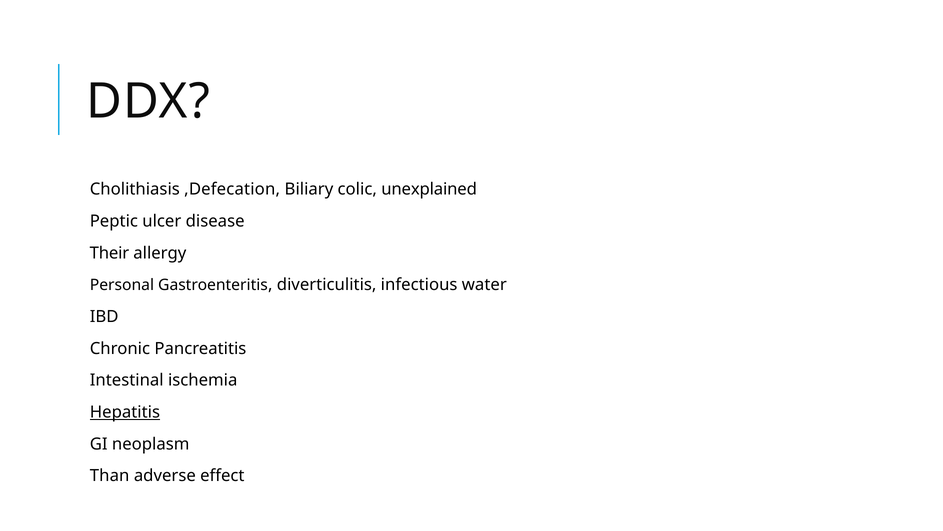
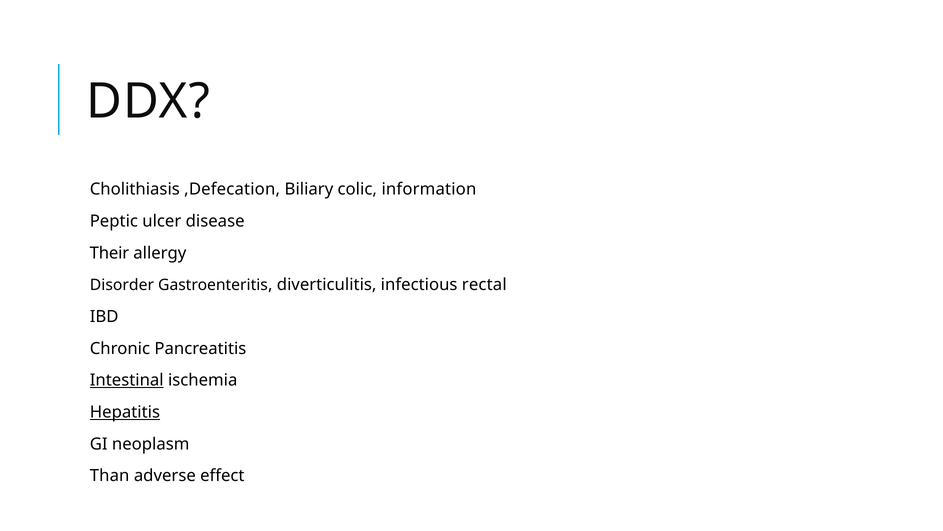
unexplained: unexplained -> information
Personal: Personal -> Disorder
water: water -> rectal
Intestinal underline: none -> present
